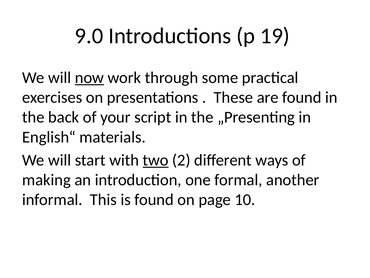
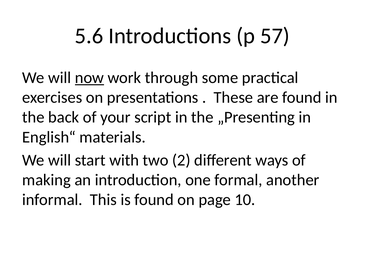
9.0: 9.0 -> 5.6
19: 19 -> 57
two underline: present -> none
